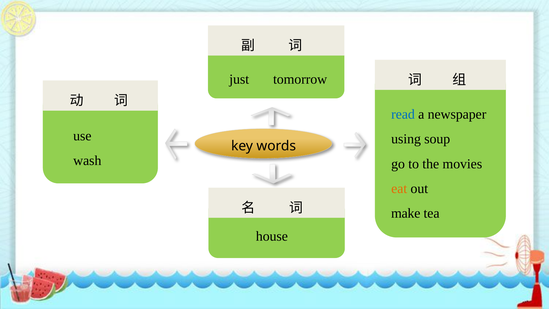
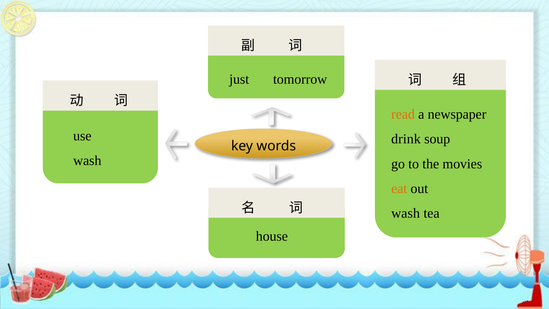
read colour: blue -> orange
using: using -> drink
make at (406, 213): make -> wash
